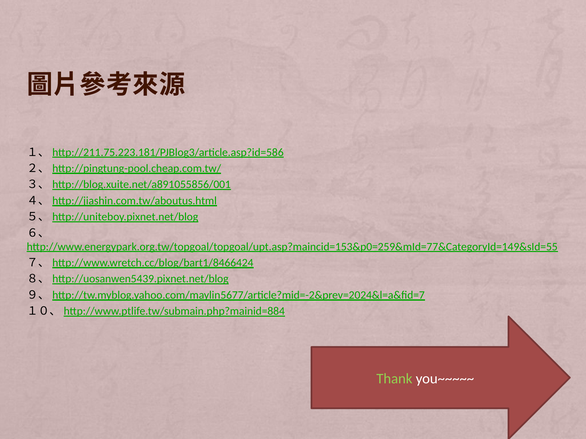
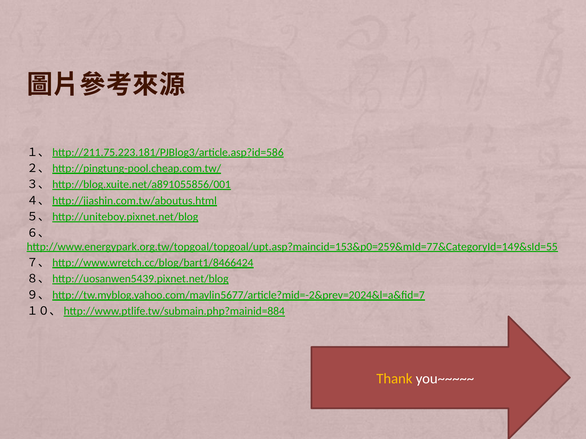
Thank colour: light green -> yellow
